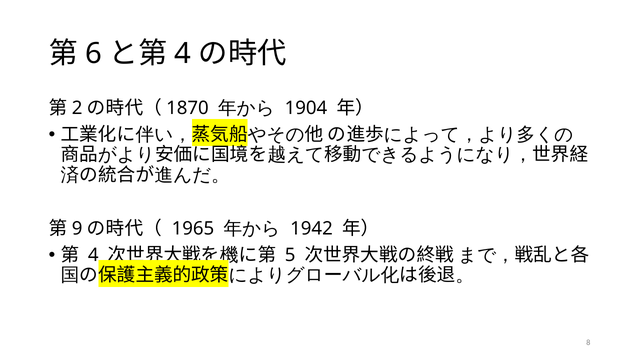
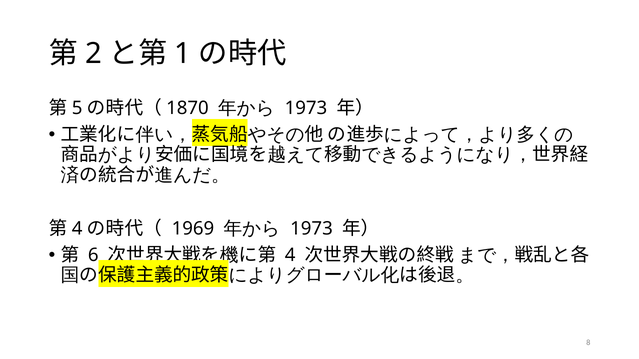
6: 6 -> 2
4 at (183, 54): 4 -> 1
2: 2 -> 5
1904 at (306, 108): 1904 -> 1973
9 at (77, 229): 9 -> 4
1965: 1965 -> 1969
1942 at (312, 229): 1942 -> 1973
4 at (93, 255): 4 -> 6
5 at (290, 255): 5 -> 4
